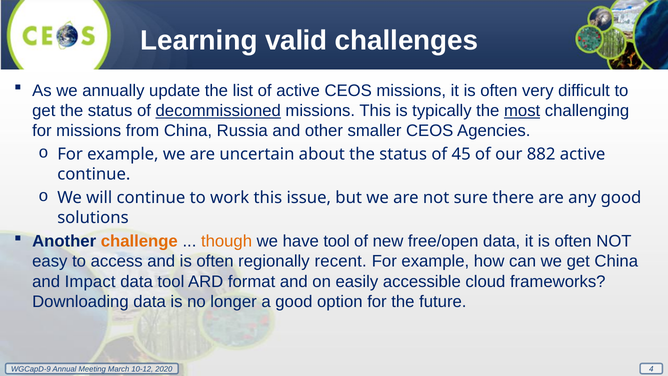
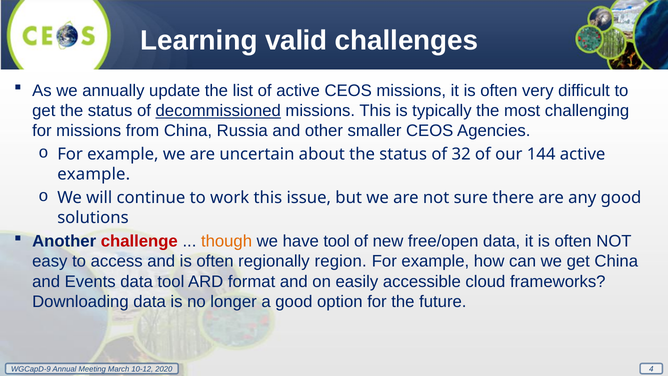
most underline: present -> none
45: 45 -> 32
882: 882 -> 144
continue at (94, 174): continue -> example
challenge colour: orange -> red
recent: recent -> region
Impact: Impact -> Events
